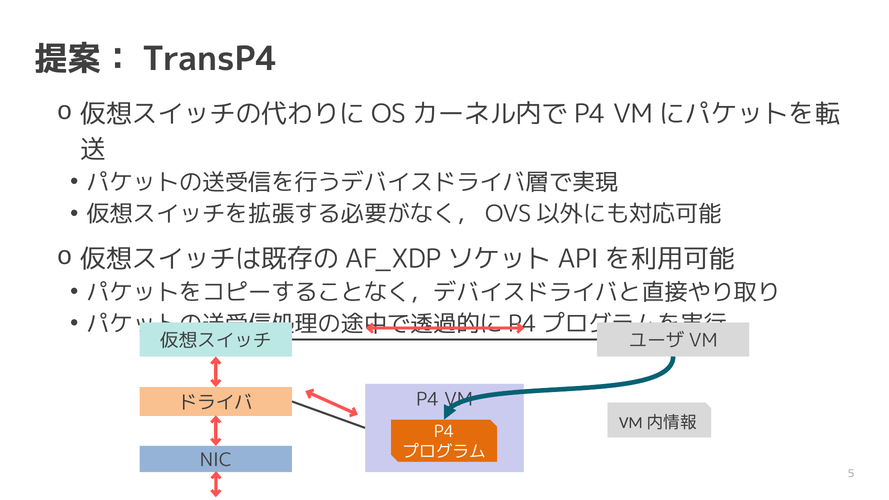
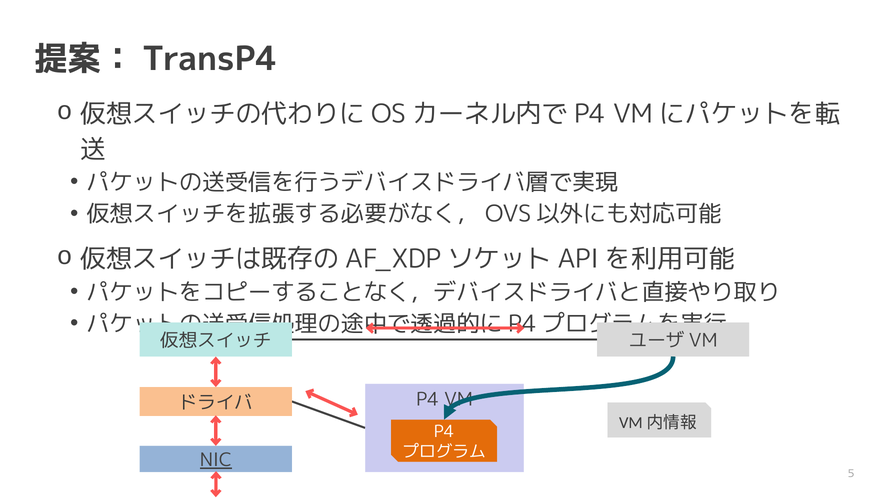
NIC underline: none -> present
